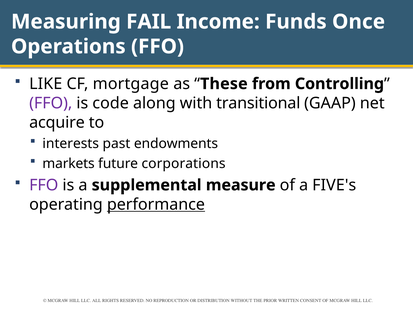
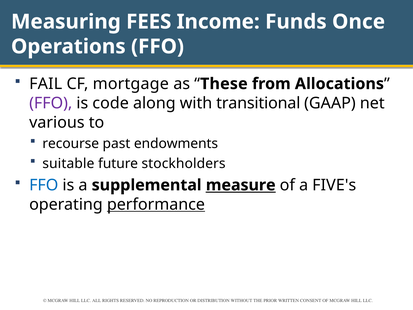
FAIL: FAIL -> FEES
LIKE: LIKE -> FAIL
Controlling: Controlling -> Allocations
acquire: acquire -> various
interests: interests -> recourse
markets: markets -> suitable
corporations: corporations -> stockholders
FFO at (44, 185) colour: purple -> blue
measure underline: none -> present
